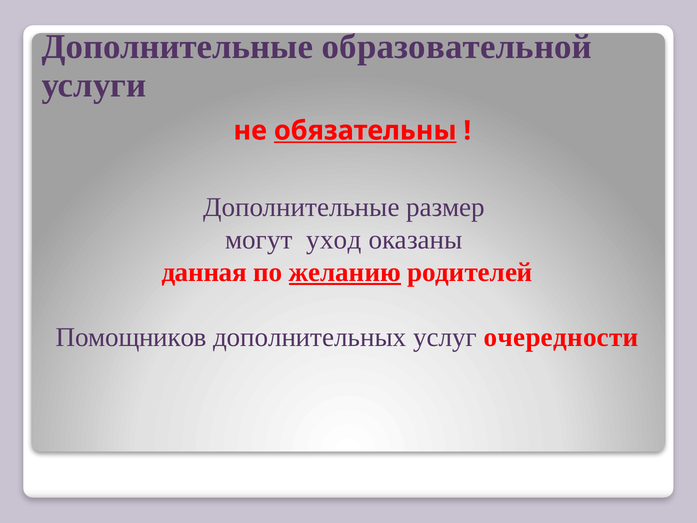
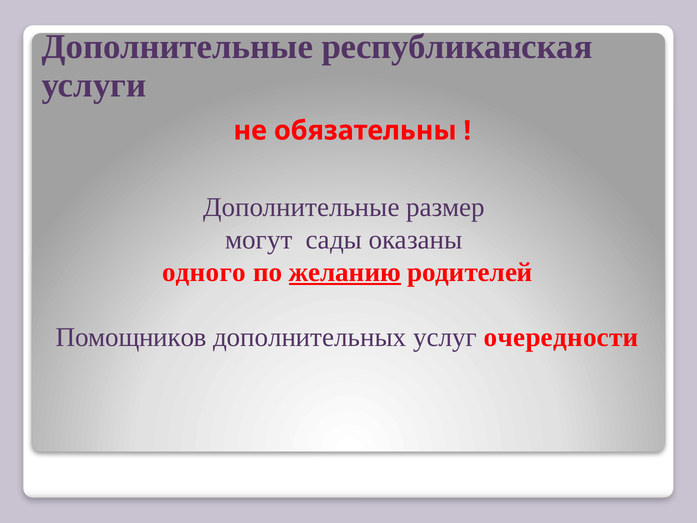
образовательной: образовательной -> республиканская
обязательны underline: present -> none
уход: уход -> сады
данная: данная -> одного
